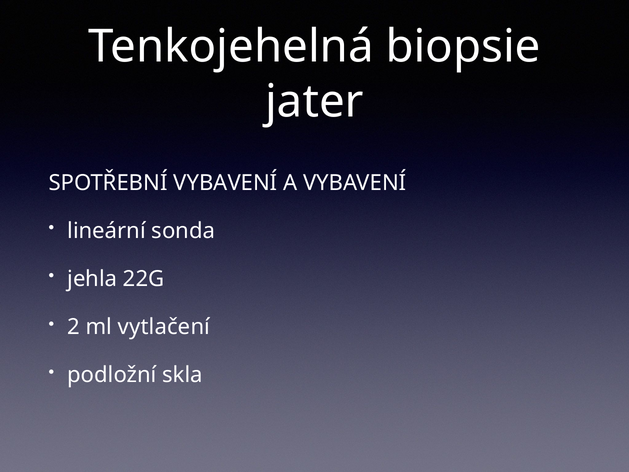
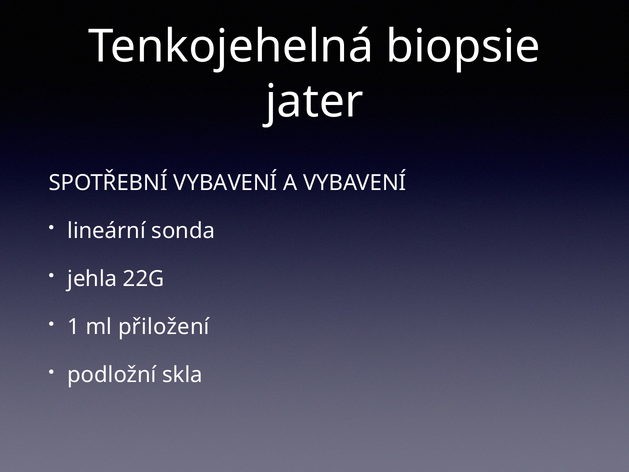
2: 2 -> 1
vytlačení: vytlačení -> přiložení
